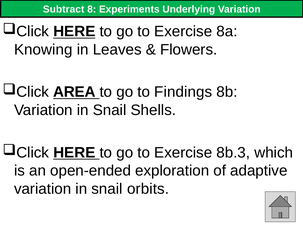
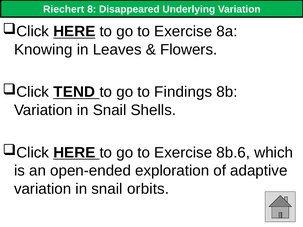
Subtract: Subtract -> Riechert
Experiments: Experiments -> Disappeared
AREA: AREA -> TEND
8b.3: 8b.3 -> 8b.6
